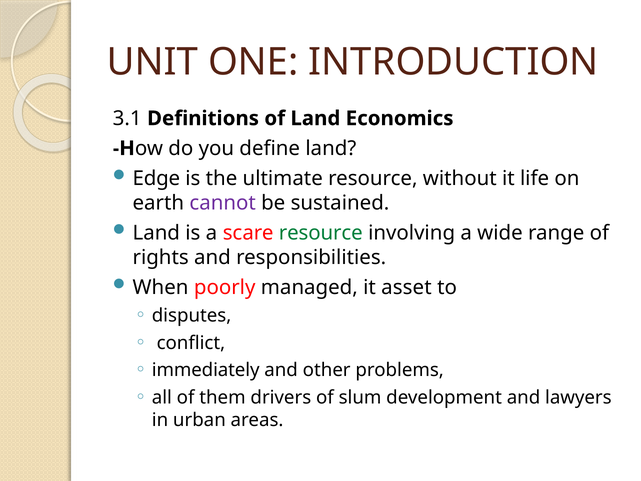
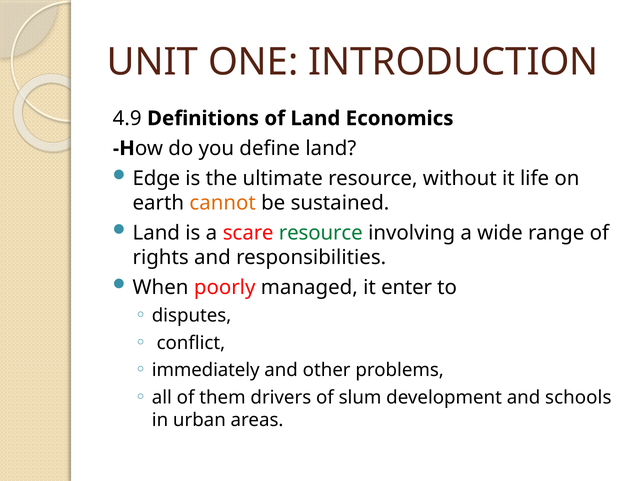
3.1: 3.1 -> 4.9
cannot colour: purple -> orange
asset: asset -> enter
lawyers: lawyers -> schools
